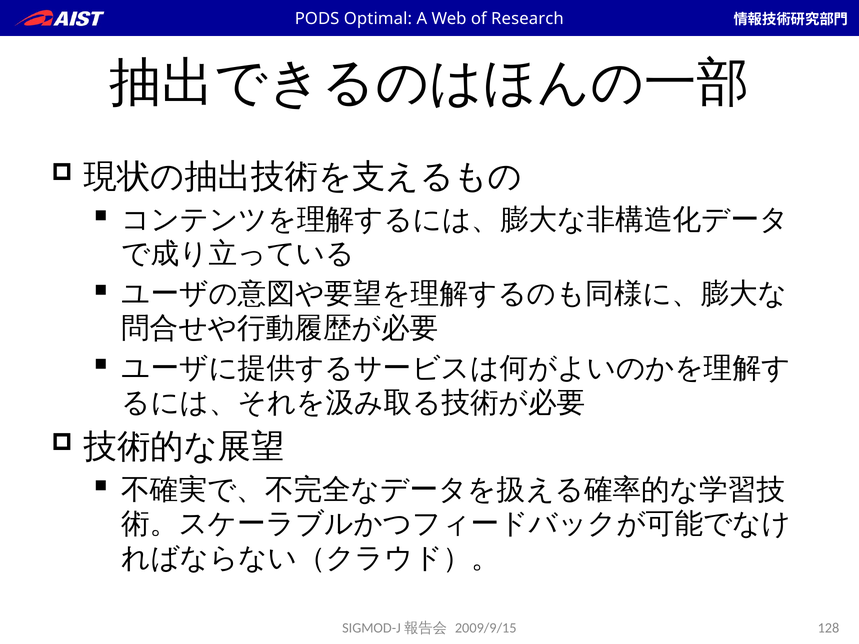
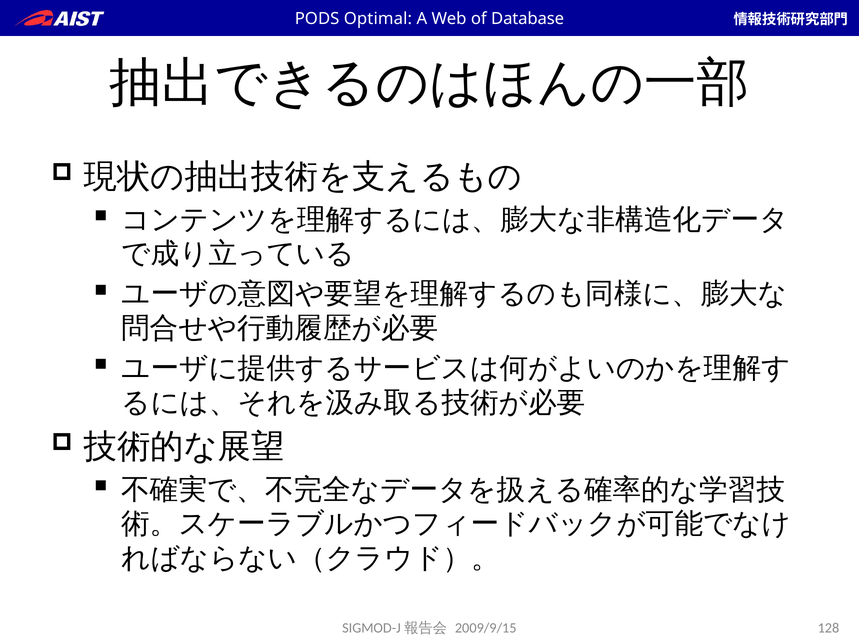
Research: Research -> Database
